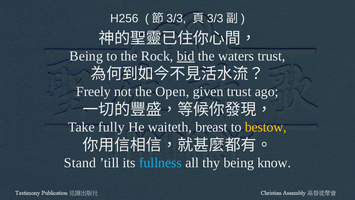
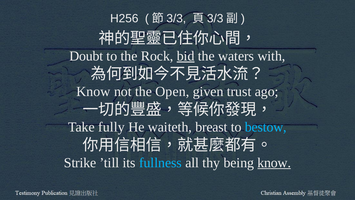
Being at (86, 56): Being -> Doubt
waters trust: trust -> with
Freely at (94, 91): Freely -> Know
bestow colour: yellow -> light blue
Stand: Stand -> Strike
know at (274, 163) underline: none -> present
